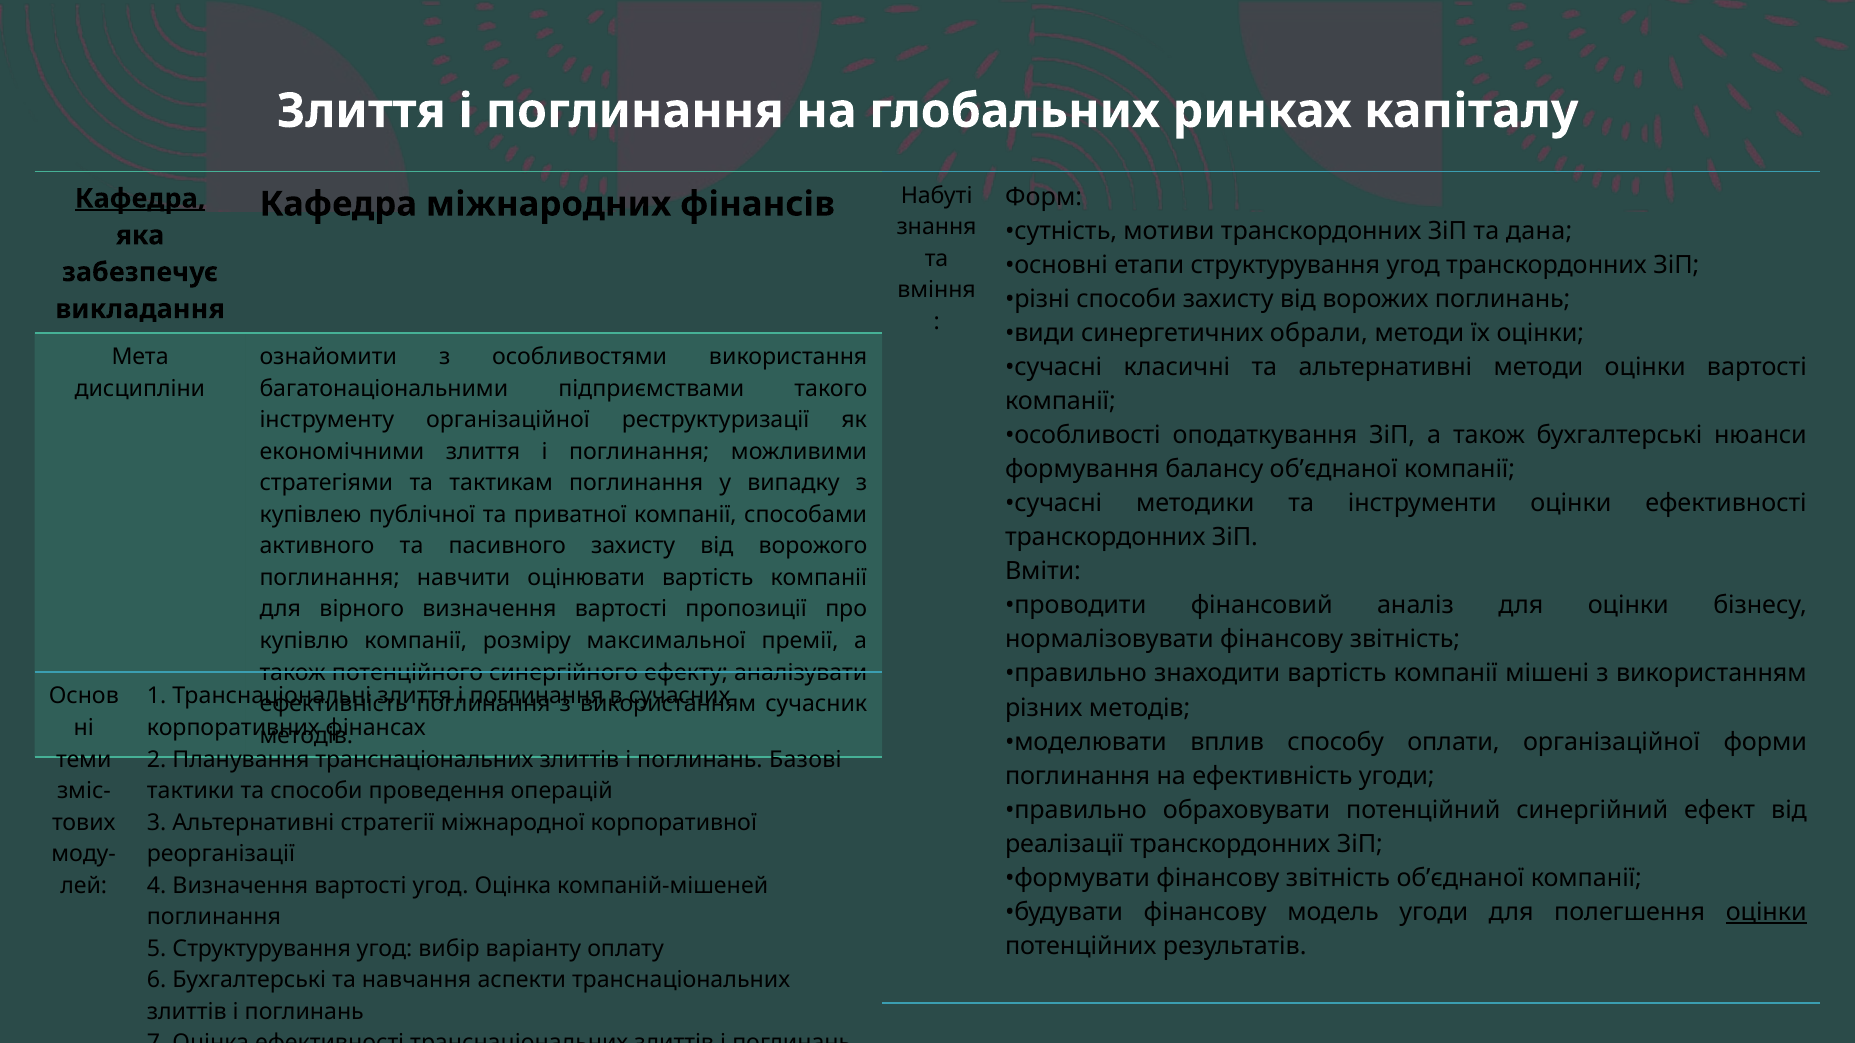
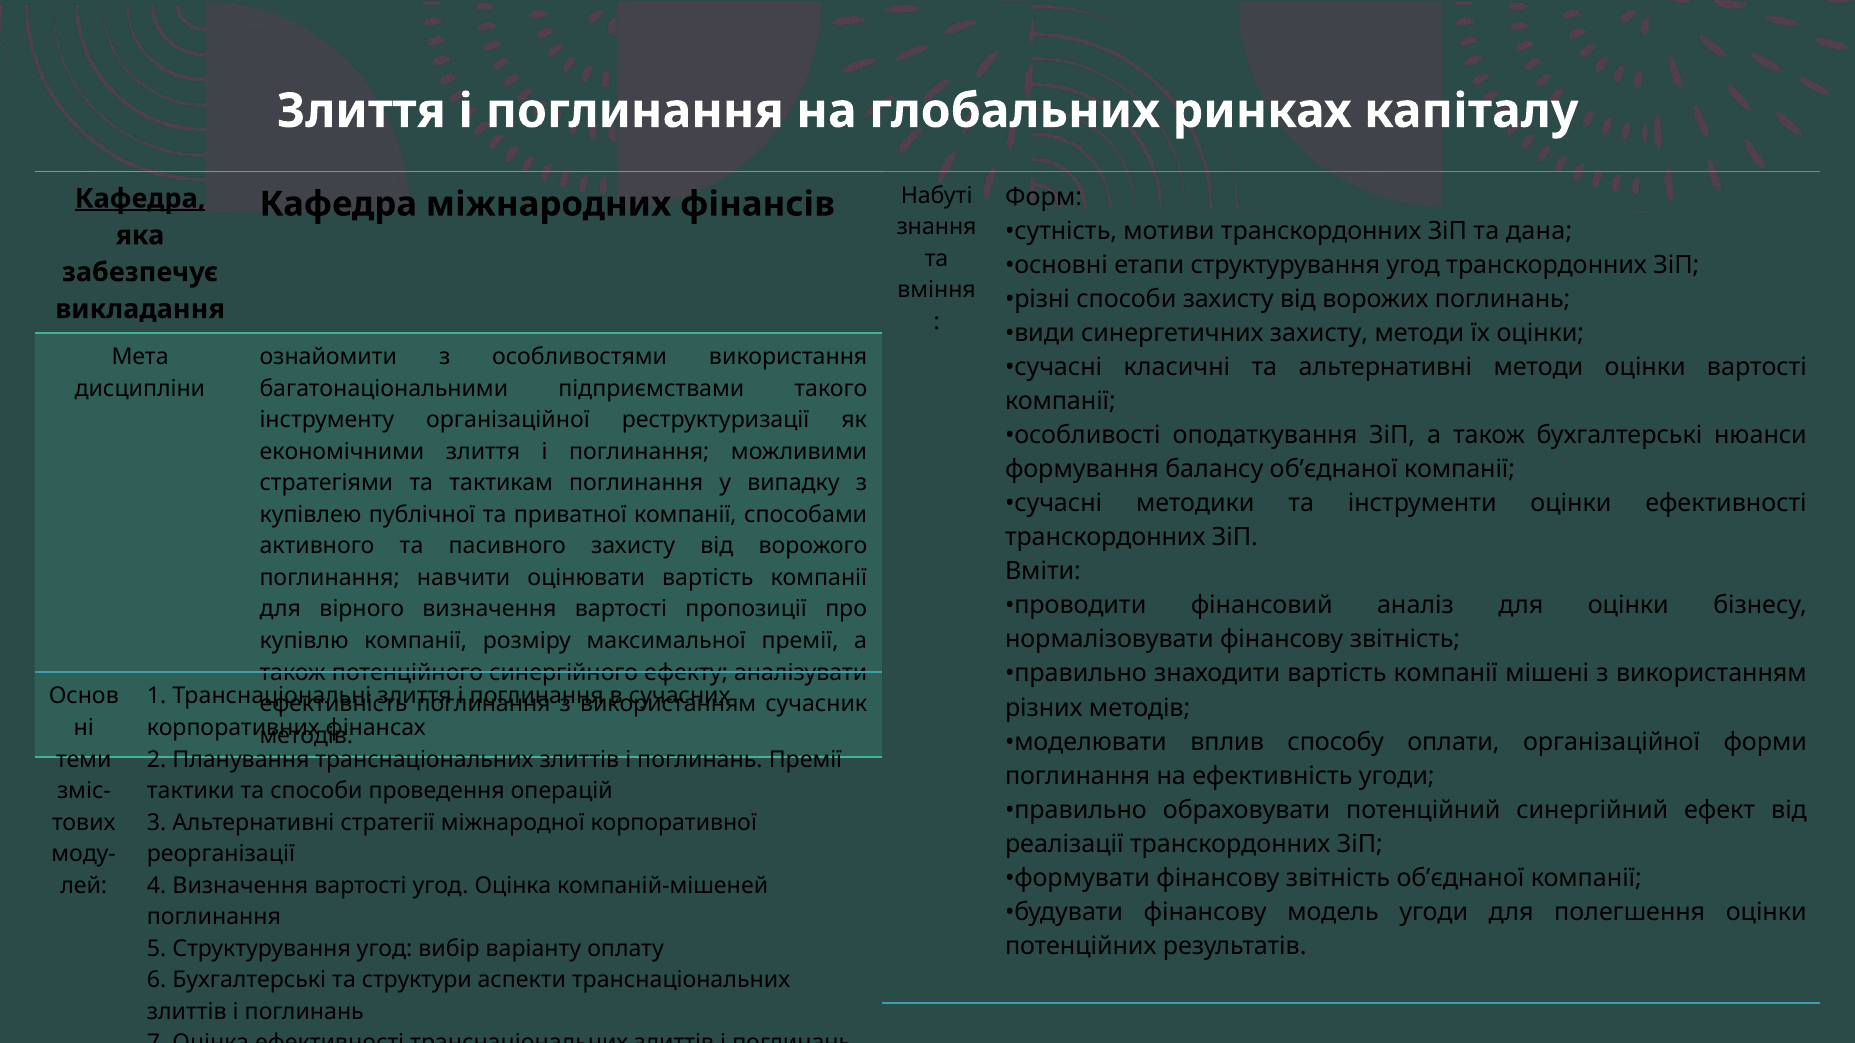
синергетичних обрали: обрали -> захисту
поглинань Базові: Базові -> Премії
оцінки at (1766, 912) underline: present -> none
навчання: навчання -> структури
